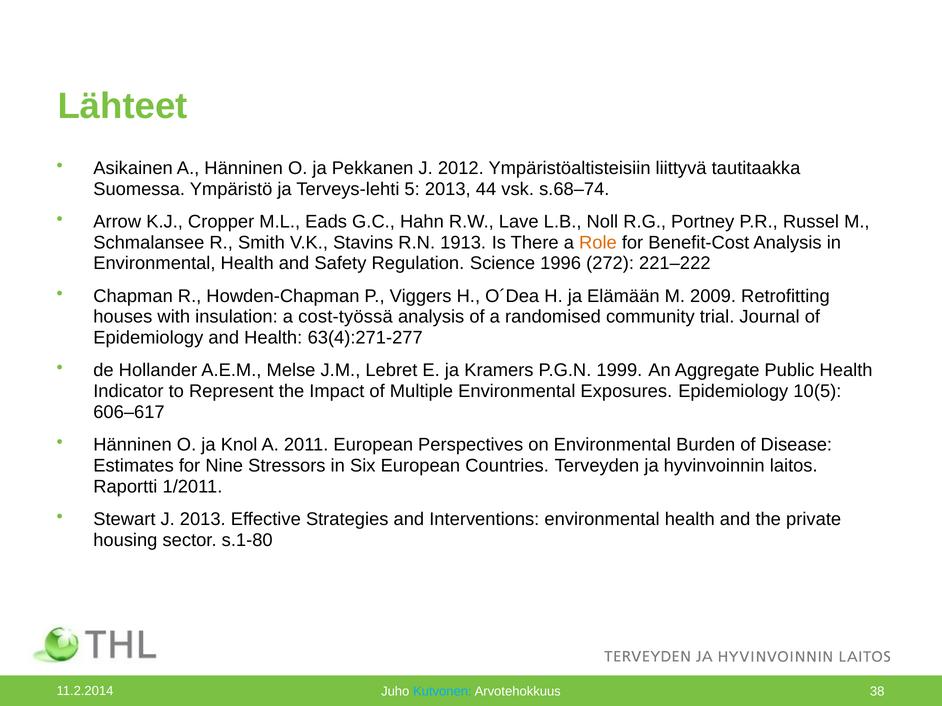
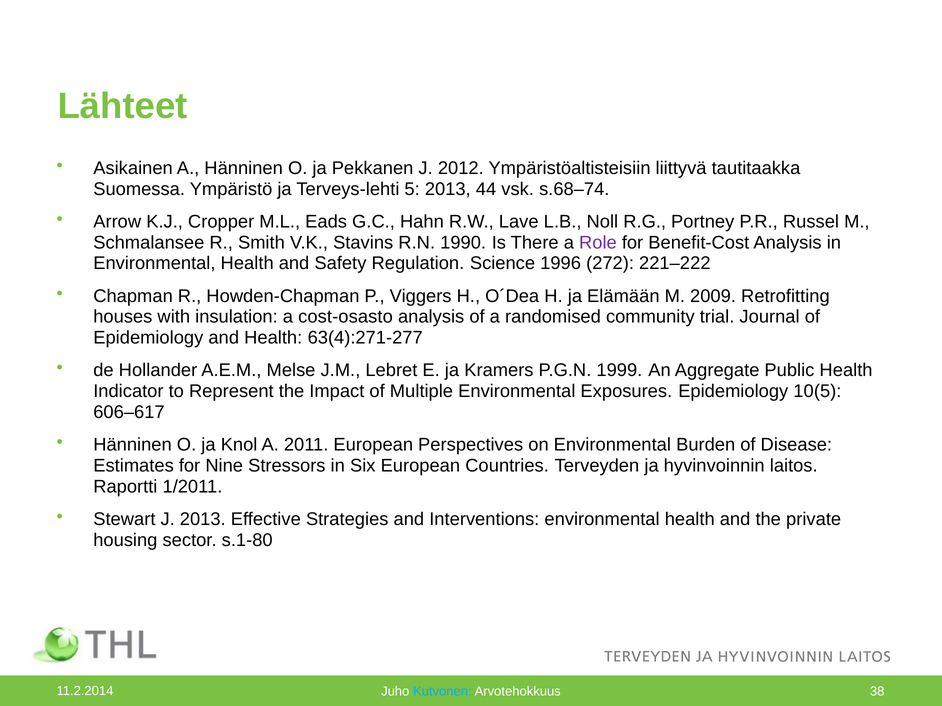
1913: 1913 -> 1990
Role colour: orange -> purple
cost-työssä: cost-työssä -> cost-osasto
